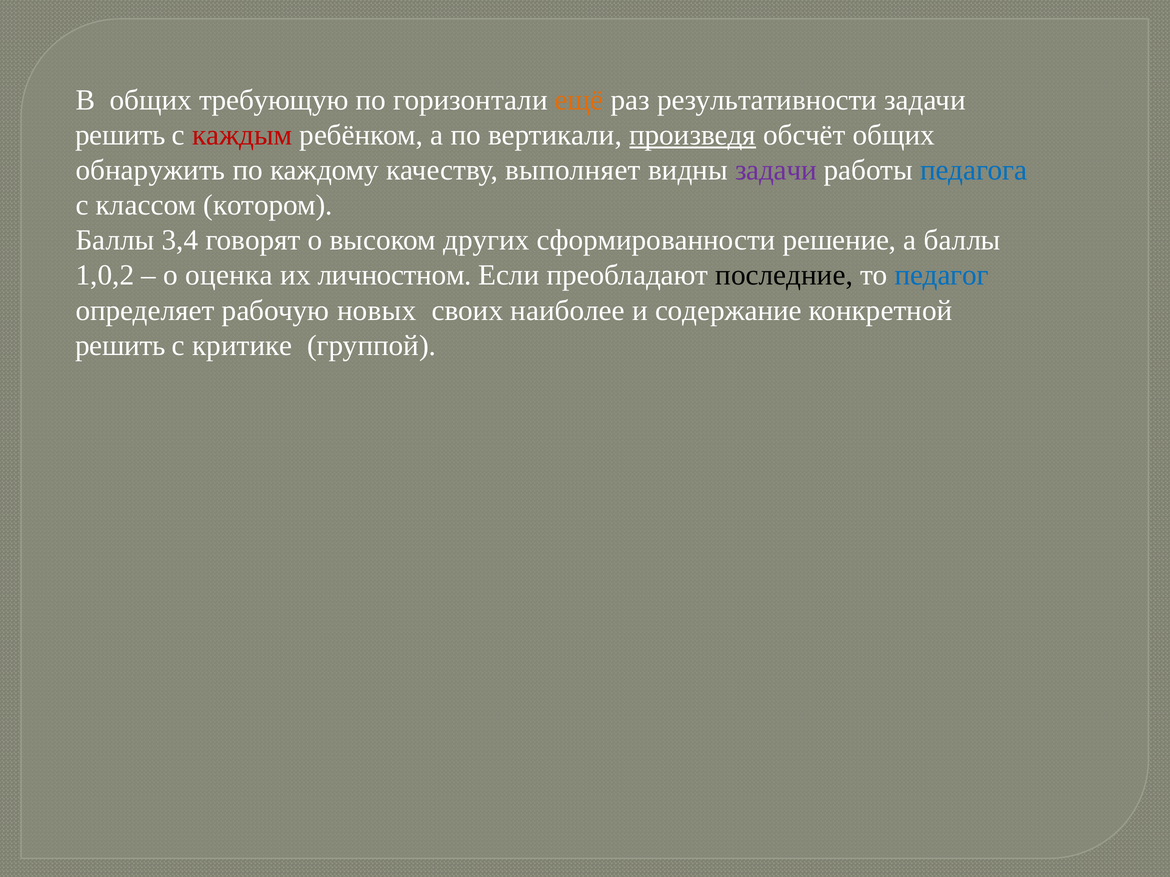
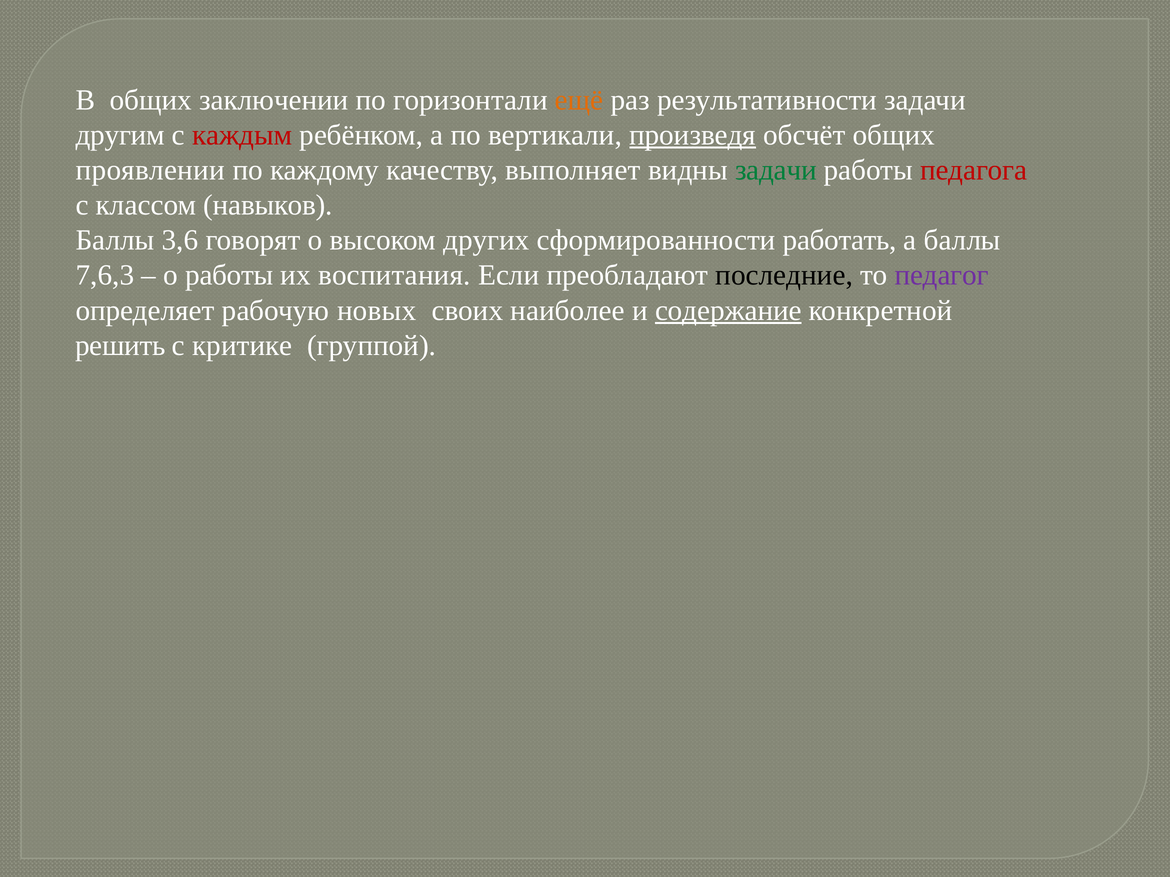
требующую: требующую -> заключении
решить at (120, 135): решить -> другим
обнаружить: обнаружить -> проявлении
задачи at (776, 170) colour: purple -> green
педагога colour: blue -> red
котором: котором -> навыков
3,4: 3,4 -> 3,6
решение: решение -> работать
1,0,2: 1,0,2 -> 7,6,3
о оценка: оценка -> работы
личностном: личностном -> воспитания
педагог colour: blue -> purple
содержание underline: none -> present
